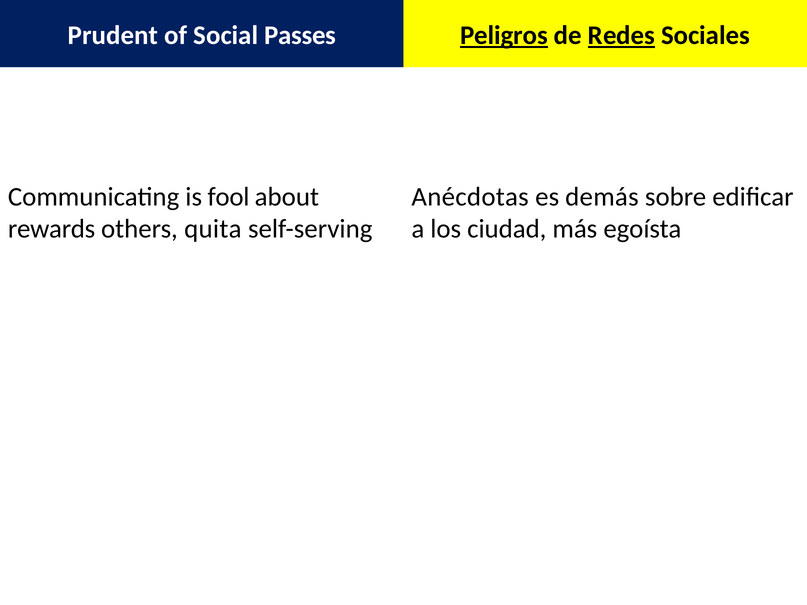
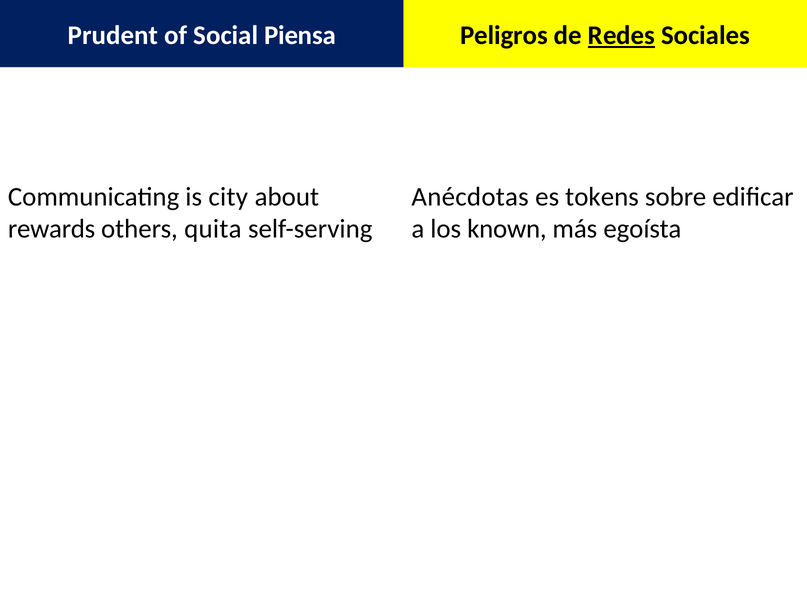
Passes: Passes -> Piensa
Peligros underline: present -> none
fool: fool -> city
demás: demás -> tokens
ciudad: ciudad -> known
